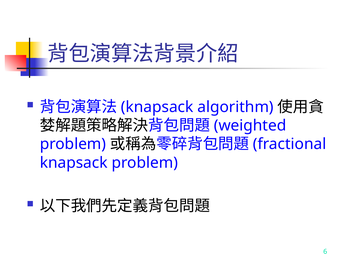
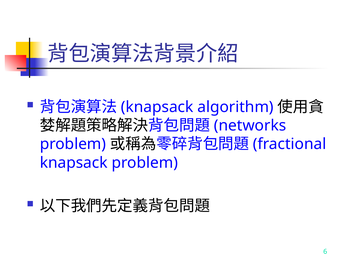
weighted: weighted -> networks
